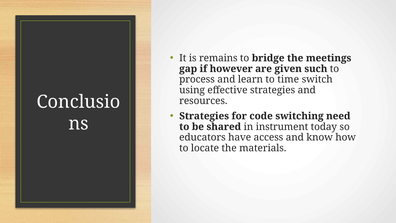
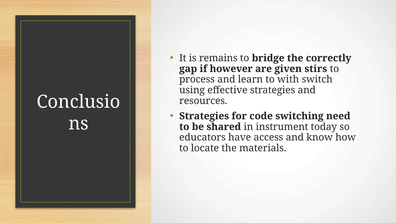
meetings: meetings -> correctly
such: such -> stirs
time: time -> with
